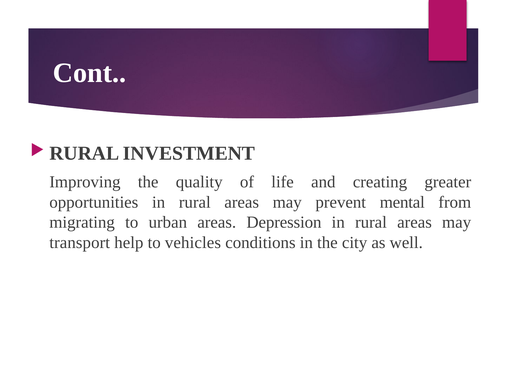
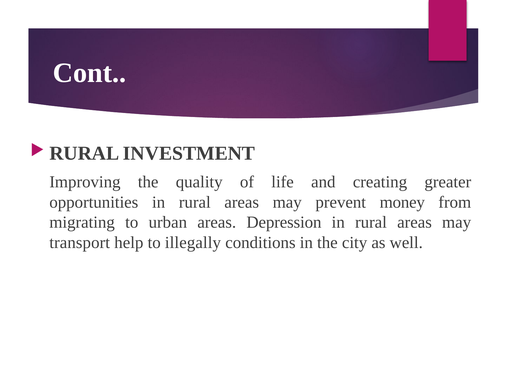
mental: mental -> money
vehicles: vehicles -> illegally
